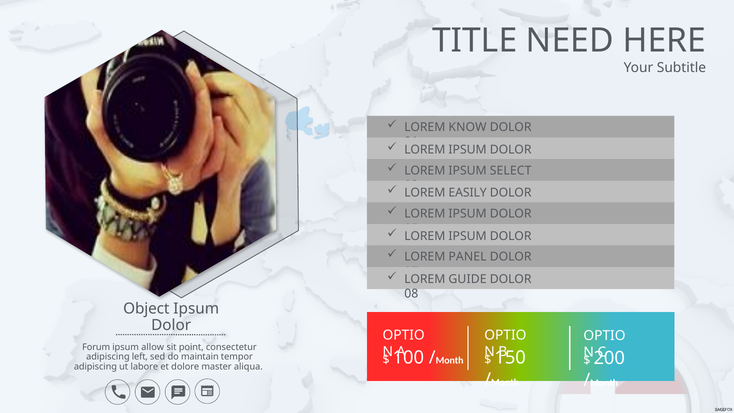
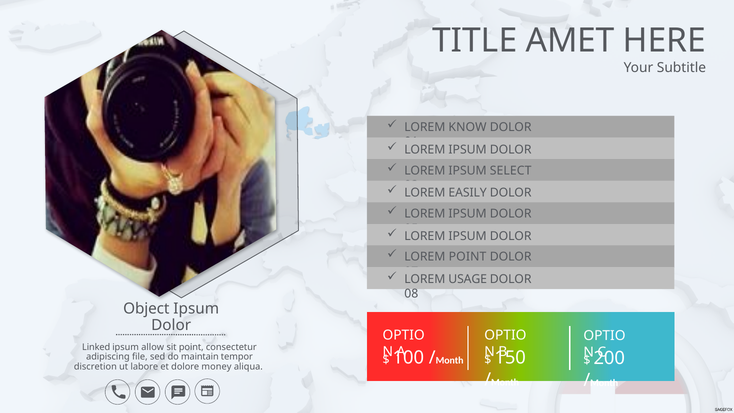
NEED: NEED -> AMET
PANEL at (468, 257): PANEL -> POINT
GUIDE: GUIDE -> USAGE
Forum: Forum -> Linked
left: left -> file
adipiscing at (95, 367): adipiscing -> discretion
master: master -> money
